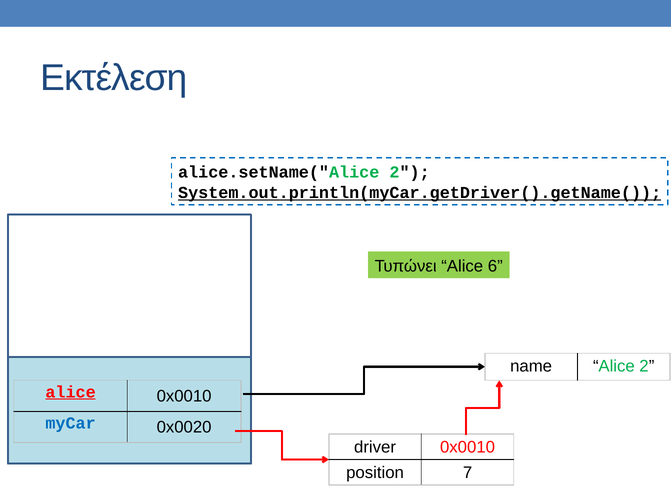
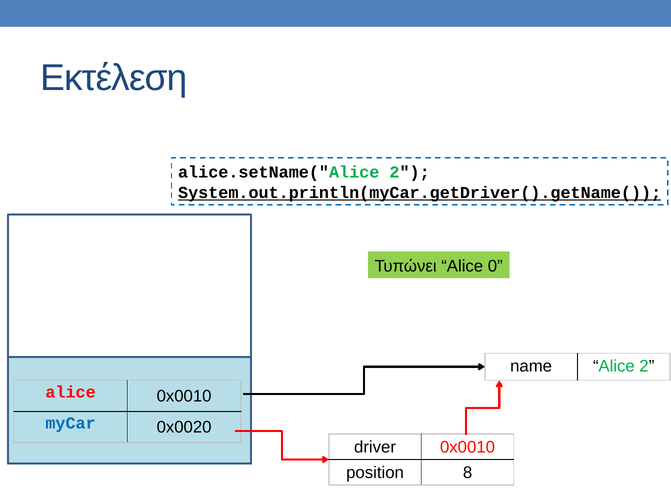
6: 6 -> 0
alice at (71, 392) underline: present -> none
7: 7 -> 8
